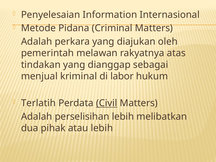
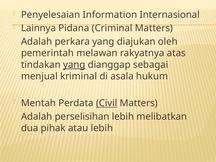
Metode: Metode -> Lainnya
yang at (74, 65) underline: none -> present
labor: labor -> asala
Terlatih: Terlatih -> Mentah
